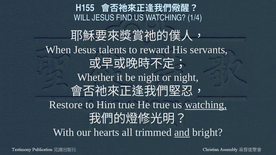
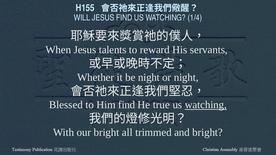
Restore: Restore -> Blessed
Him true: true -> find
our hearts: hearts -> bright
and underline: present -> none
